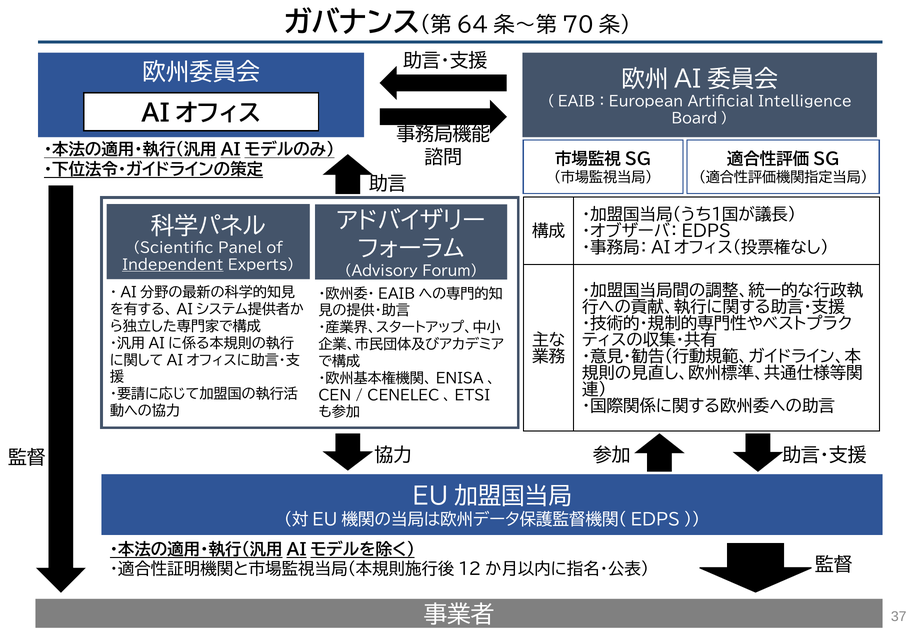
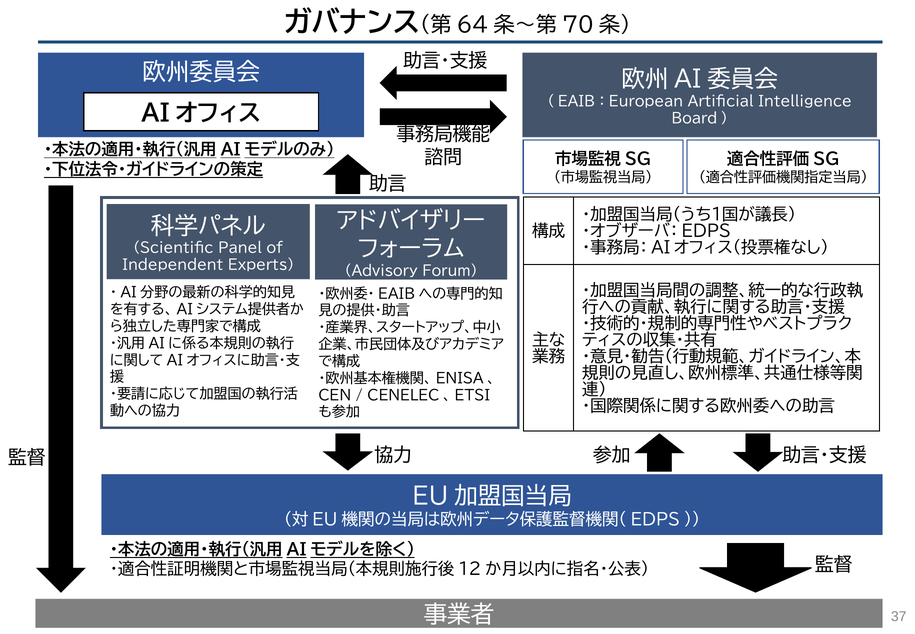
Independent underline: present -> none
